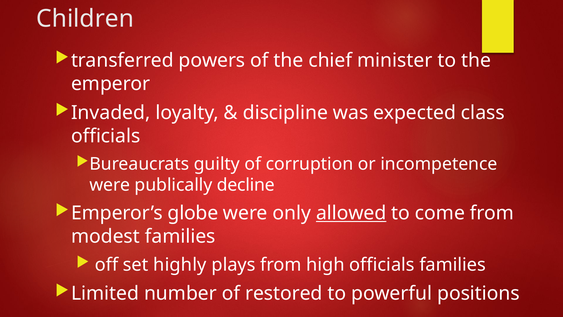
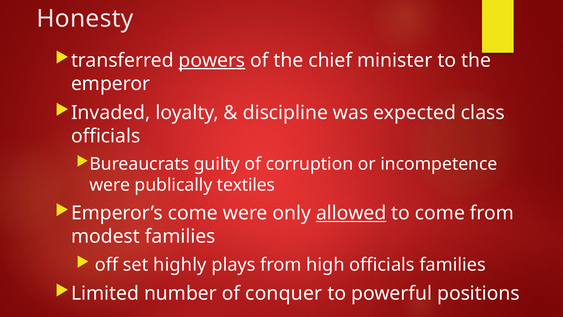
Children: Children -> Honesty
powers underline: none -> present
decline: decline -> textiles
Emperor’s globe: globe -> come
restored: restored -> conquer
